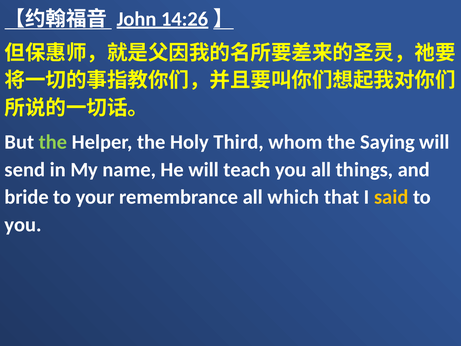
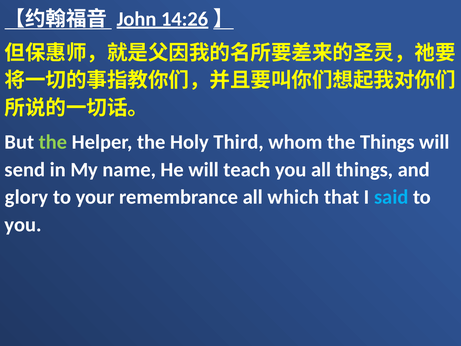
the Saying: Saying -> Things
bride: bride -> glory
said colour: yellow -> light blue
